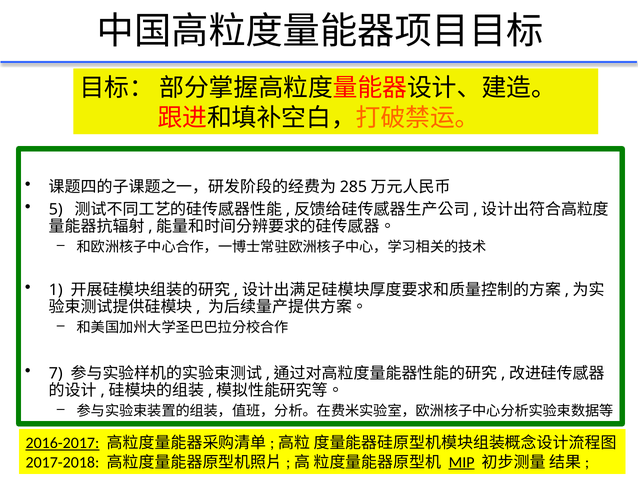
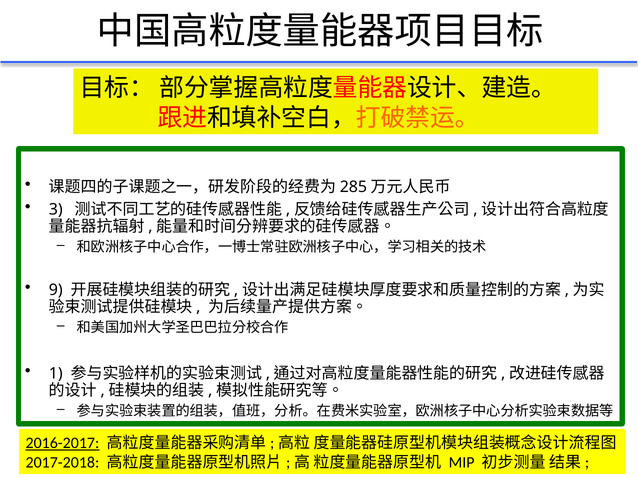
5: 5 -> 3
1: 1 -> 9
7 at (56, 374): 7 -> 1
MIP underline: present -> none
